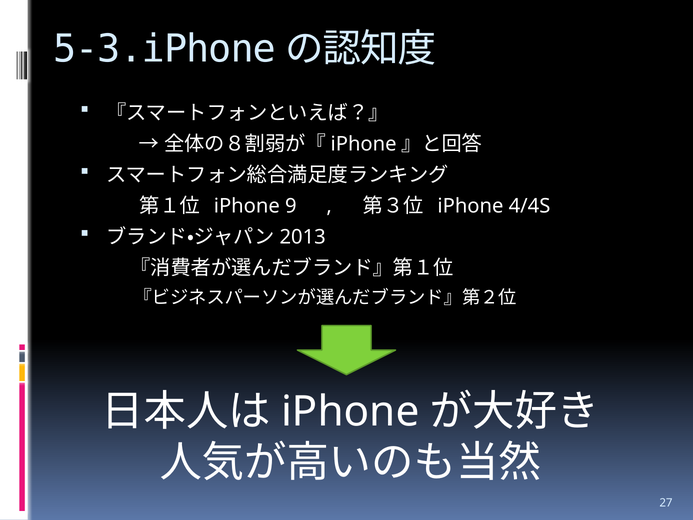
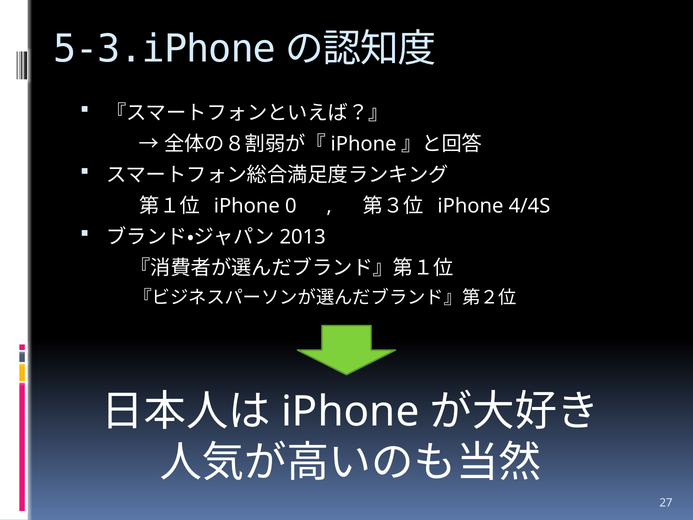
9: 9 -> 0
